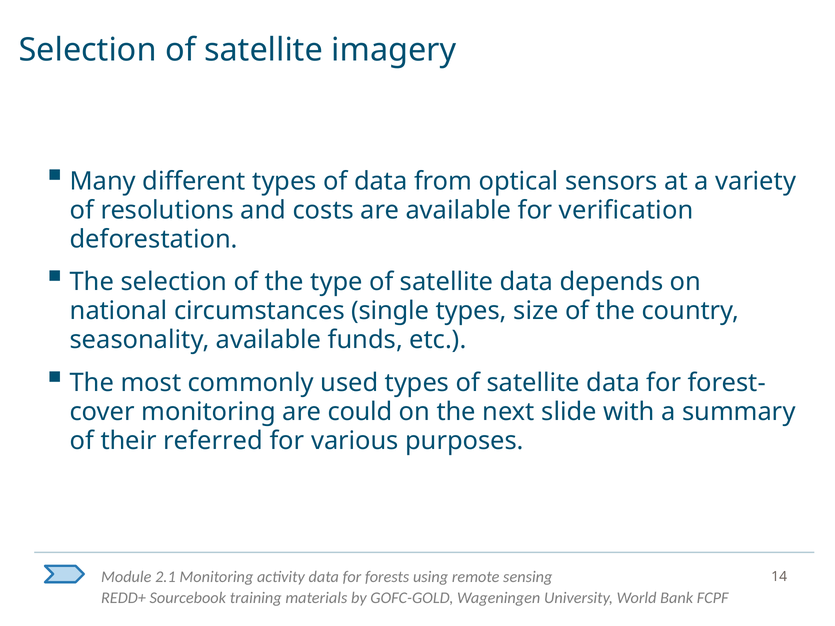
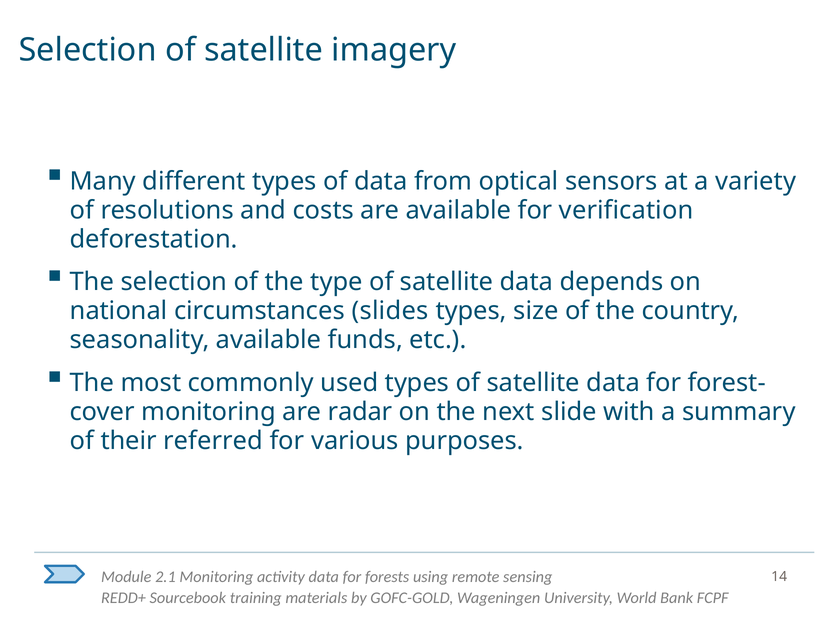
single: single -> slides
could: could -> radar
